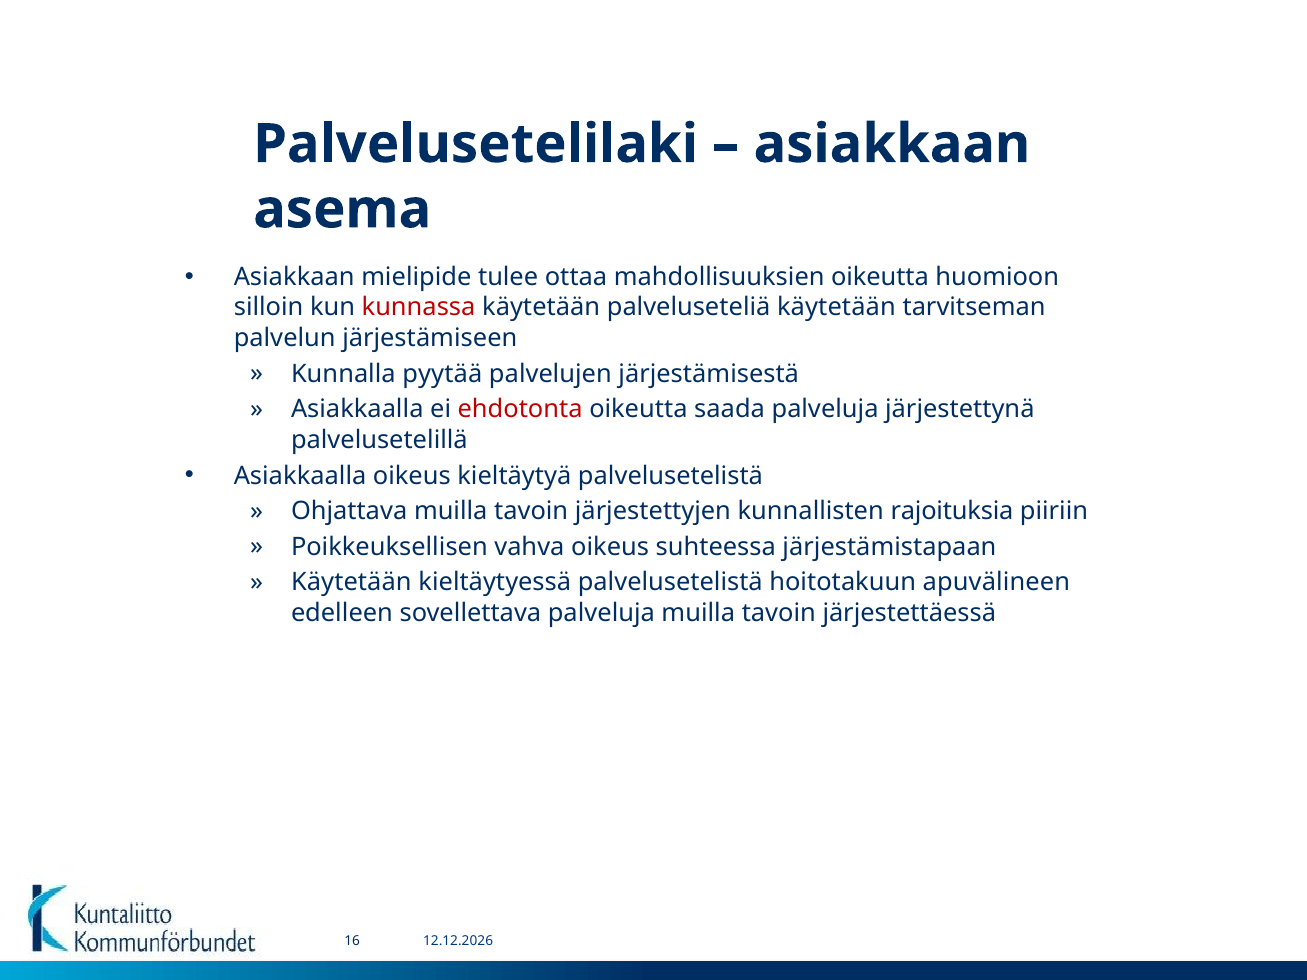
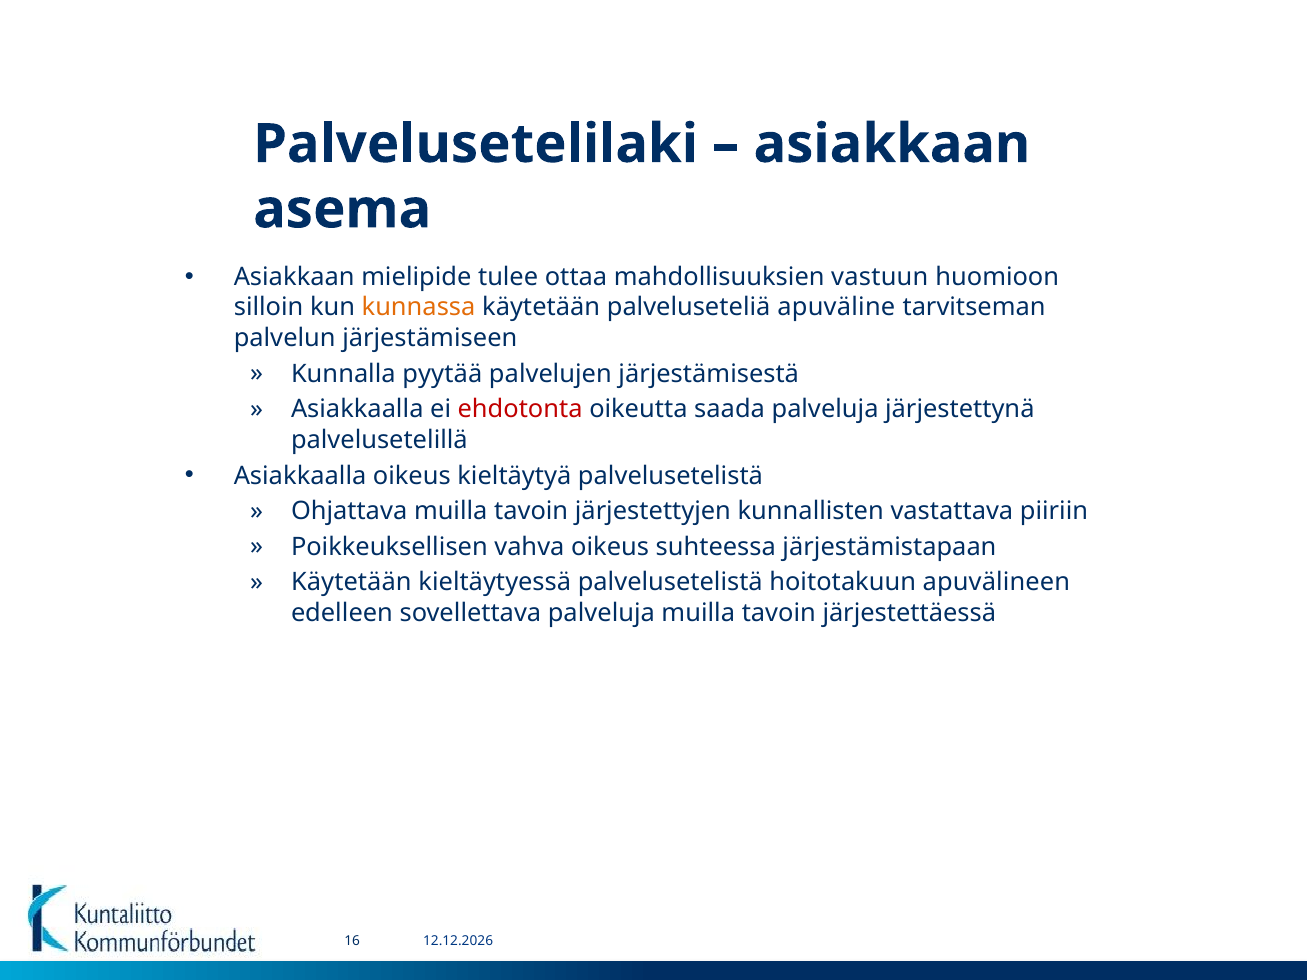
mahdollisuuksien oikeutta: oikeutta -> vastuun
kunnassa colour: red -> orange
palveluseteliä käytetään: käytetään -> apuväline
rajoituksia: rajoituksia -> vastattava
